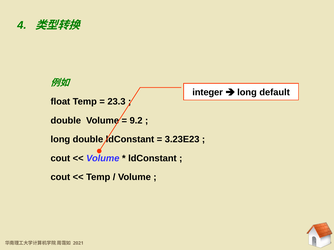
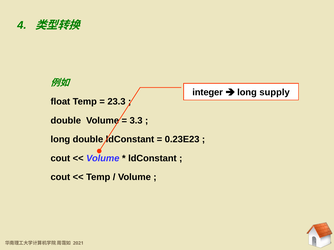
default: default -> supply
9.2: 9.2 -> 3.3
3.23E23: 3.23E23 -> 0.23E23
